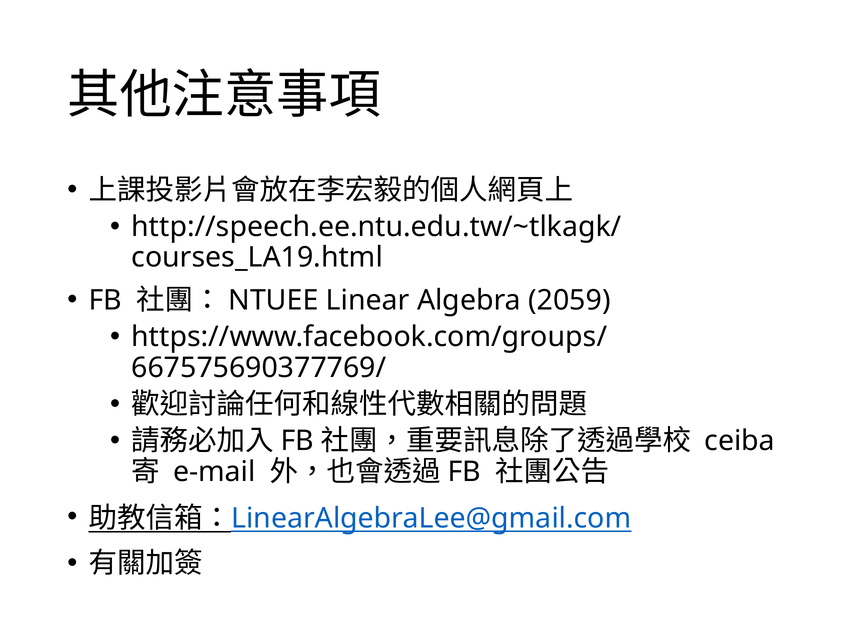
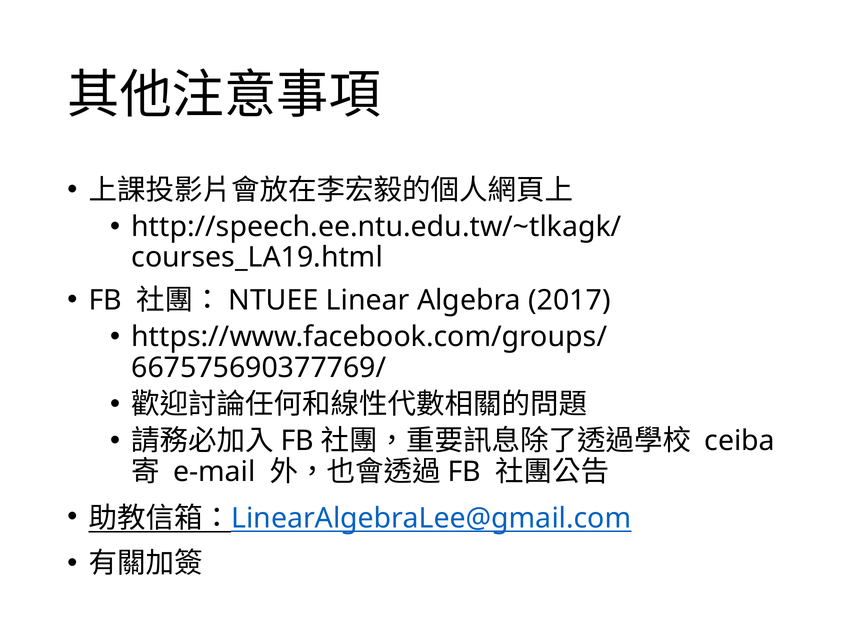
2059: 2059 -> 2017
